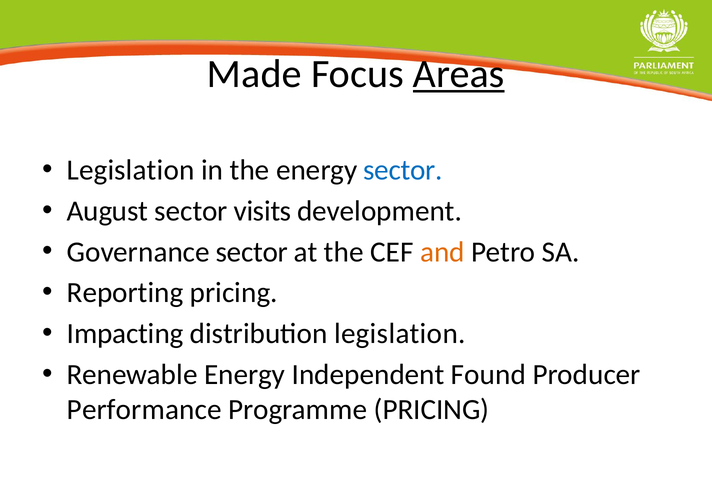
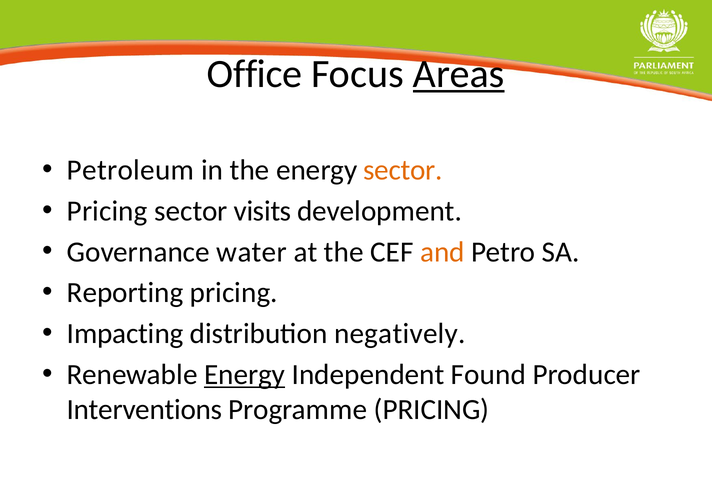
Made: Made -> Office
Legislation at (131, 170): Legislation -> Petroleum
sector at (403, 170) colour: blue -> orange
August at (107, 211): August -> Pricing
Governance sector: sector -> water
distribution legislation: legislation -> negatively
Energy at (245, 375) underline: none -> present
Performance: Performance -> Interventions
